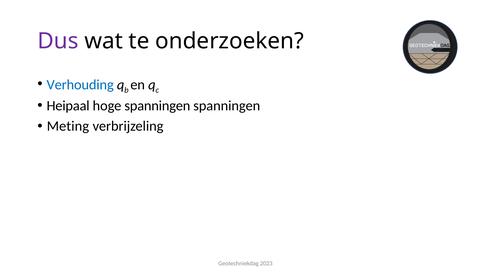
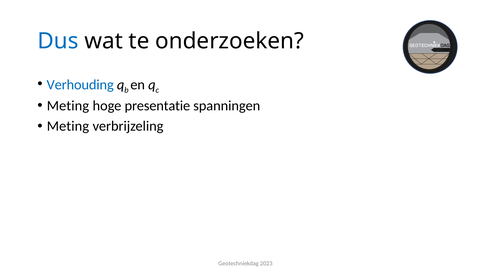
Dus colour: purple -> blue
Heipaal at (68, 106): Heipaal -> Meting
hoge spanningen: spanningen -> presentatie
